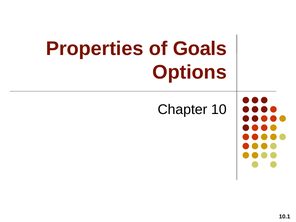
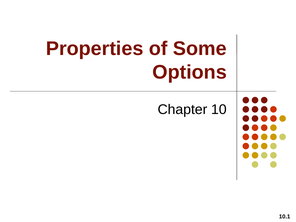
Goals: Goals -> Some
